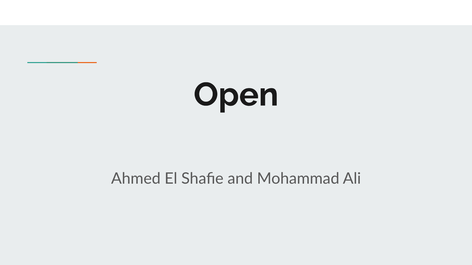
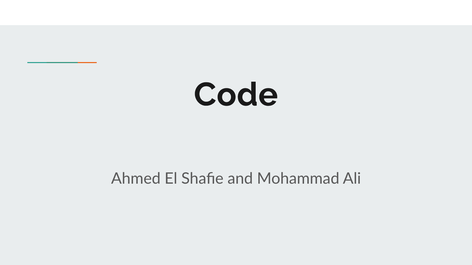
Open: Open -> Code
